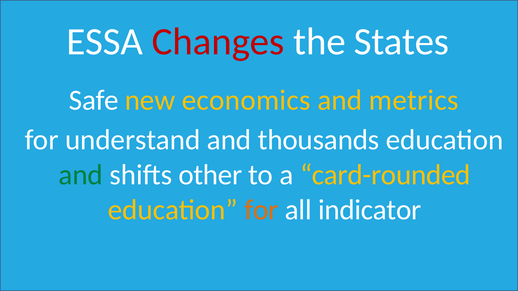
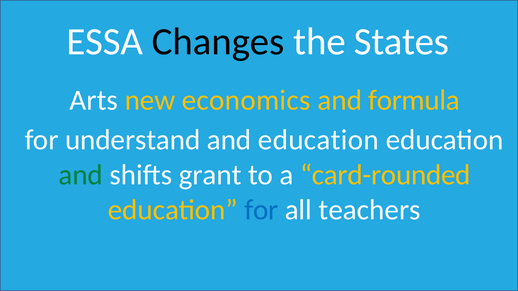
Changes colour: red -> black
Safe: Safe -> Arts
metrics: metrics -> formula
and thousands: thousands -> education
other: other -> grant
for at (261, 210) colour: orange -> blue
indicator: indicator -> teachers
